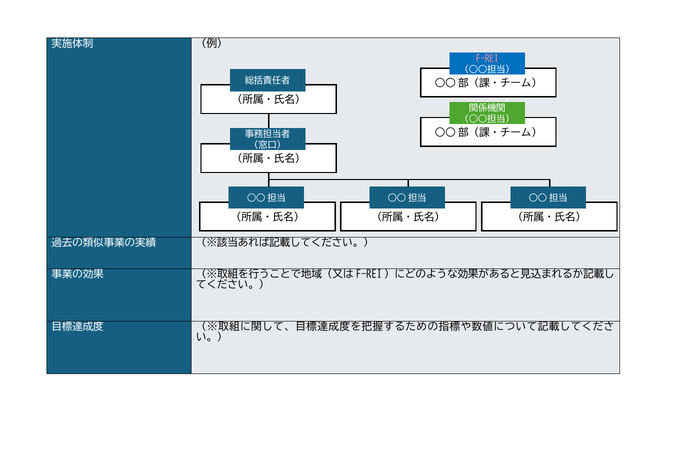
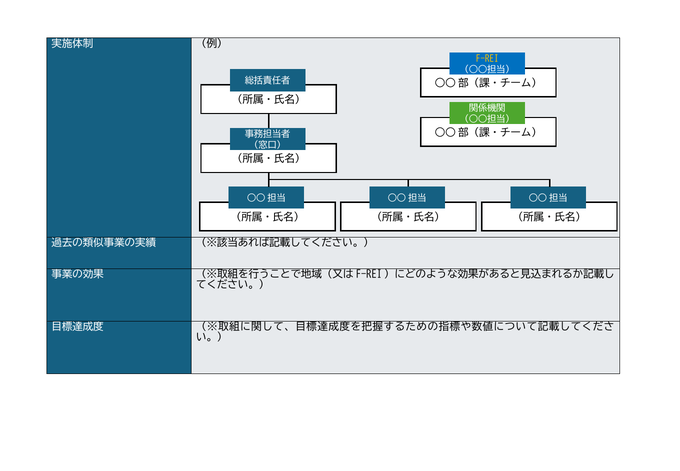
F-REI colour: pink -> yellow
